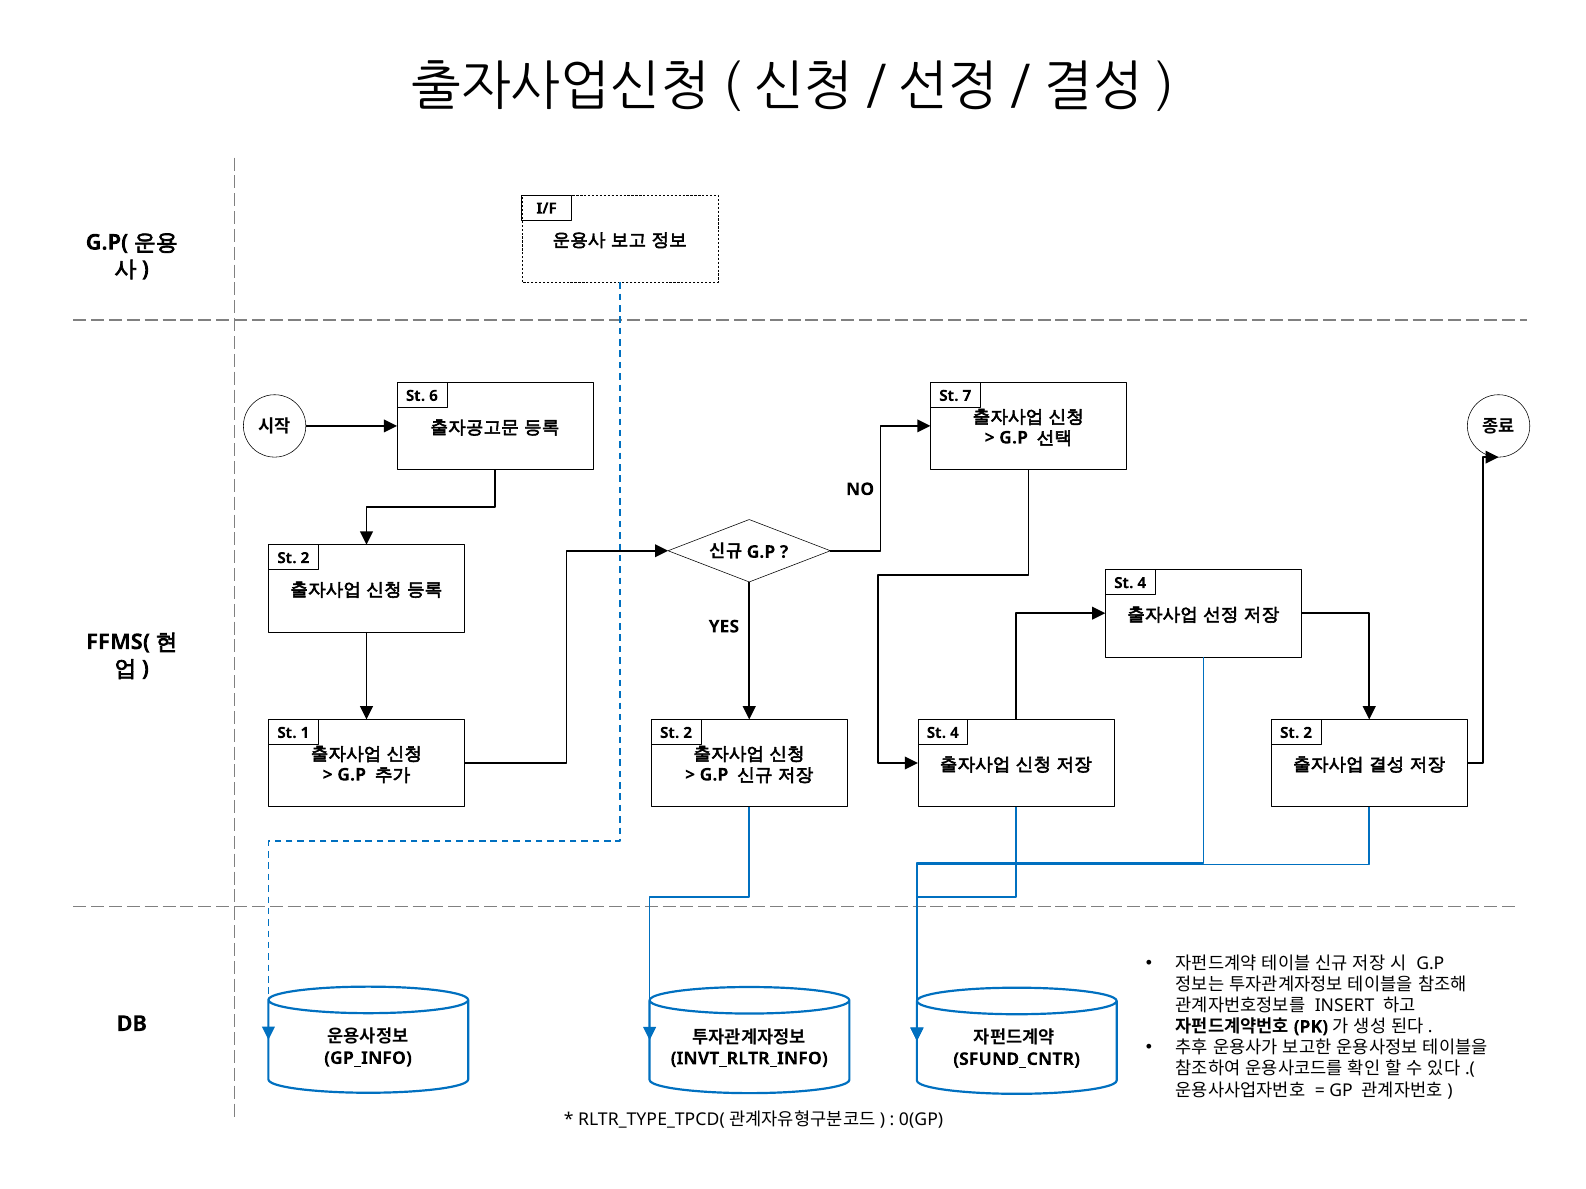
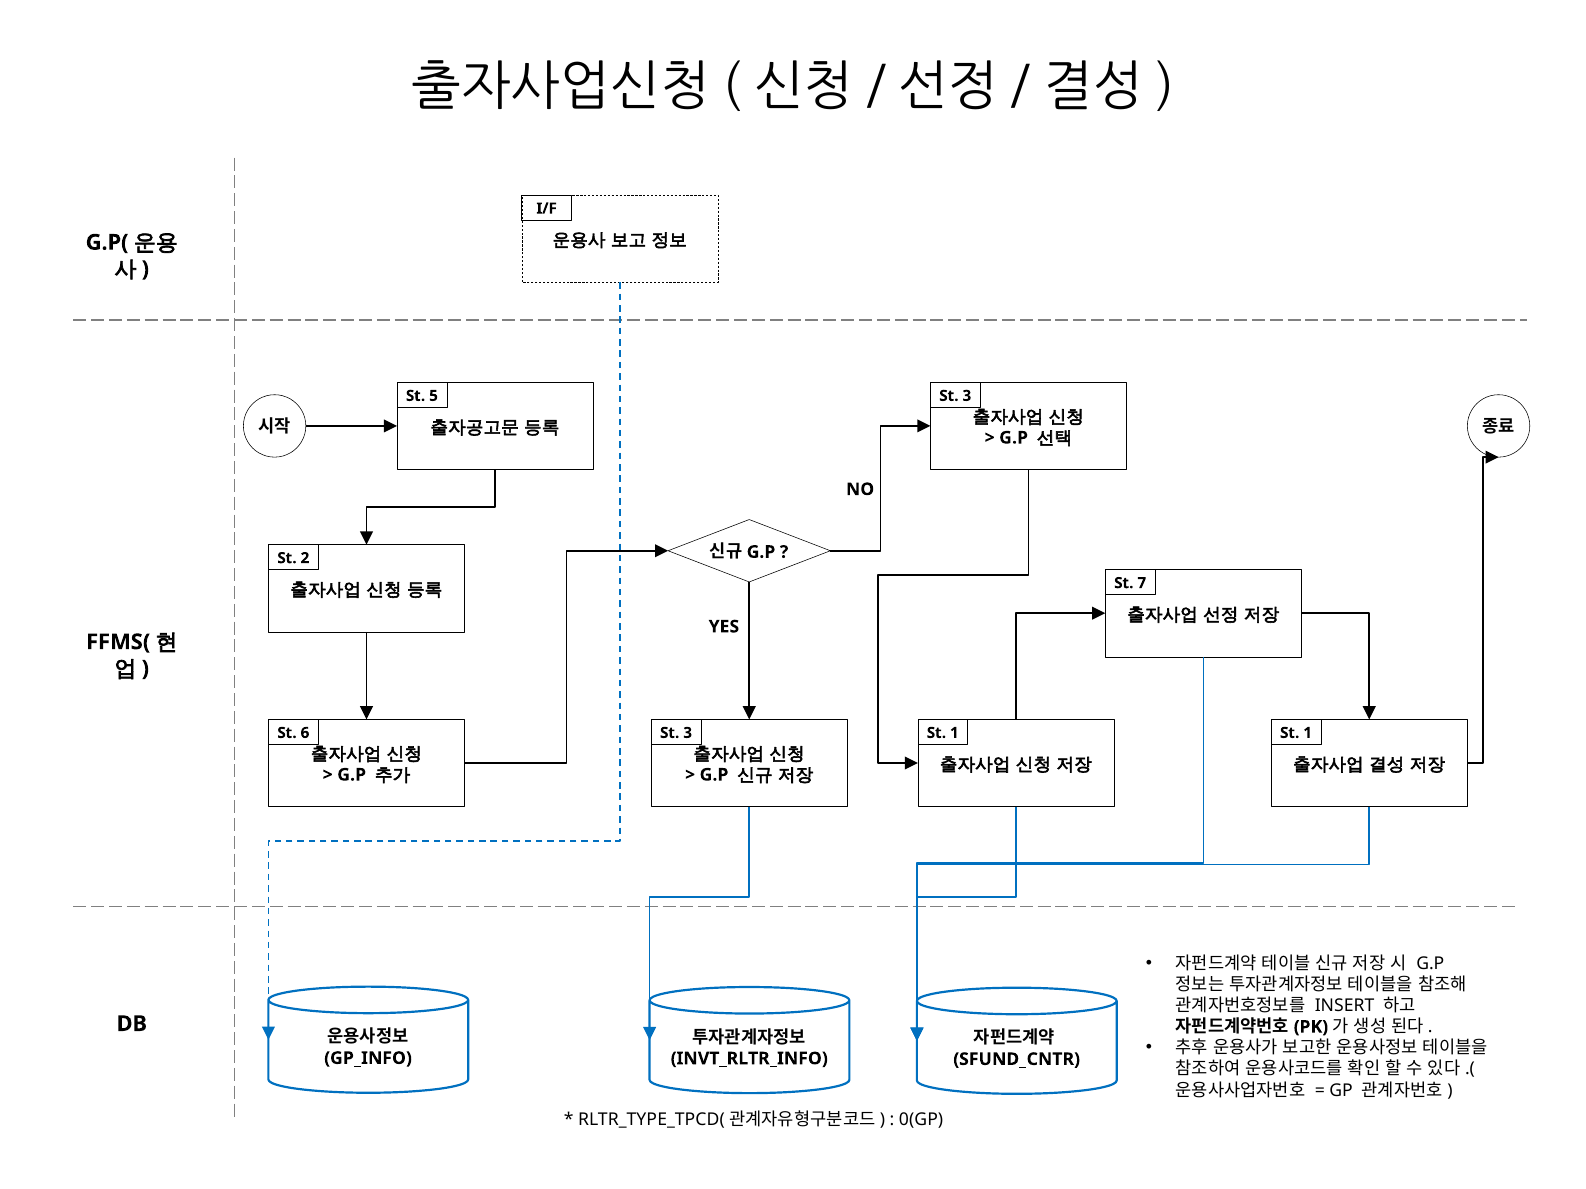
6: 6 -> 5
7 at (967, 396): 7 -> 3
4 at (1142, 583): 4 -> 7
1: 1 -> 6
2 at (688, 733): 2 -> 3
4 at (954, 733): 4 -> 1
2 at (1308, 733): 2 -> 1
